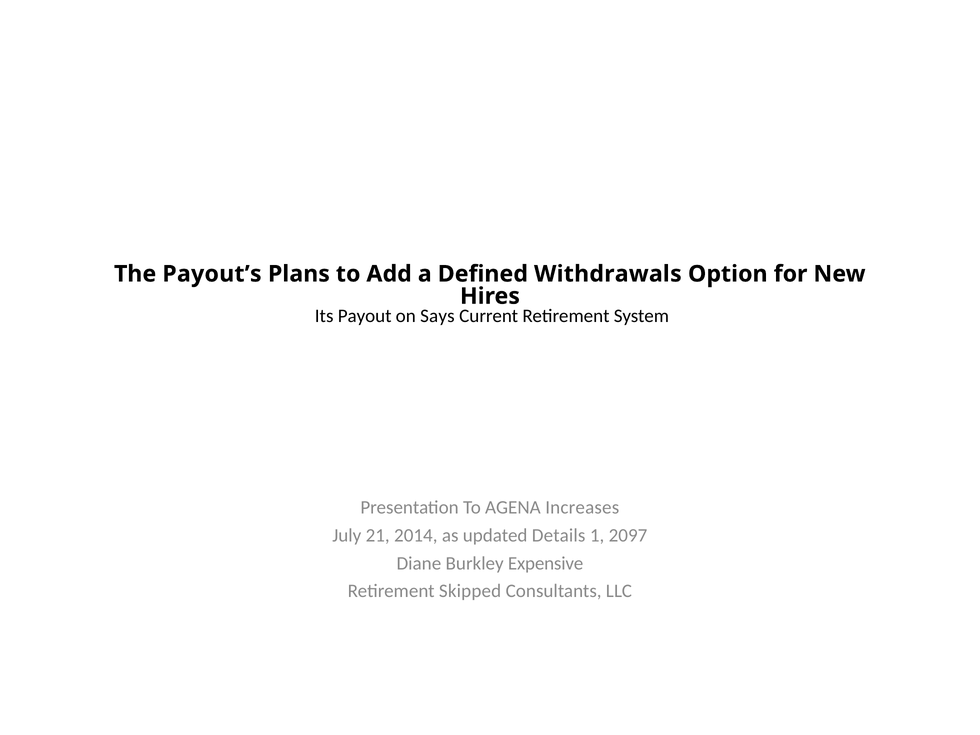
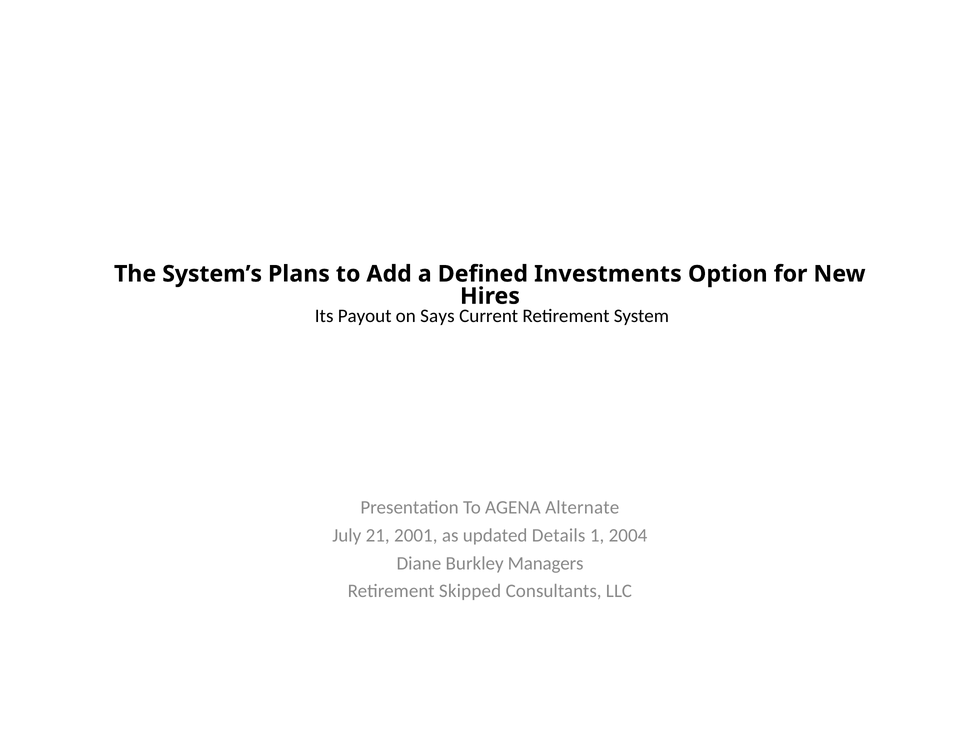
Payout’s: Payout’s -> System’s
Withdrawals: Withdrawals -> Investments
Increases: Increases -> Alternate
2014: 2014 -> 2001
2097: 2097 -> 2004
Expensive: Expensive -> Managers
